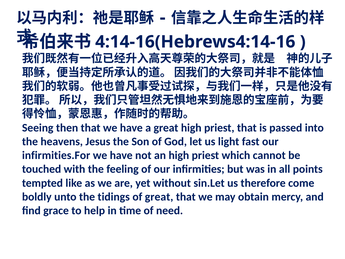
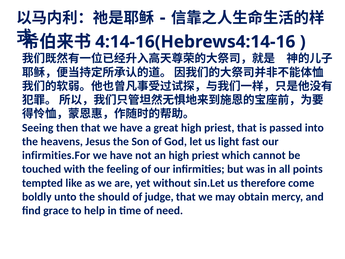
tidings: tidings -> should
of great: great -> judge
